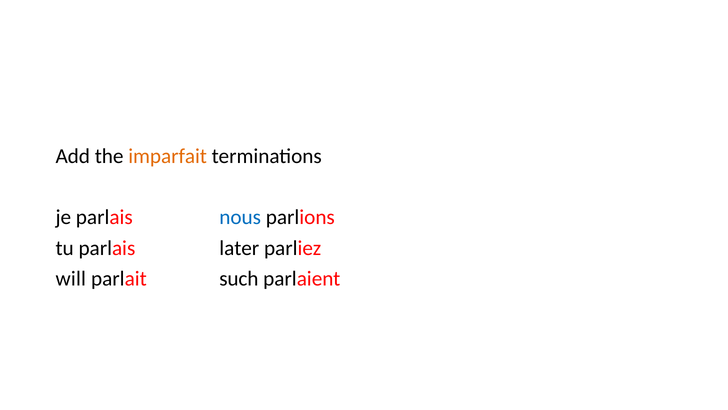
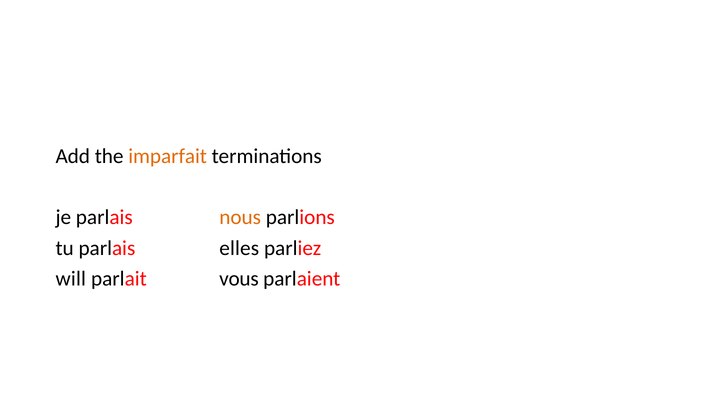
nous colour: blue -> orange
later: later -> elles
such: such -> vous
